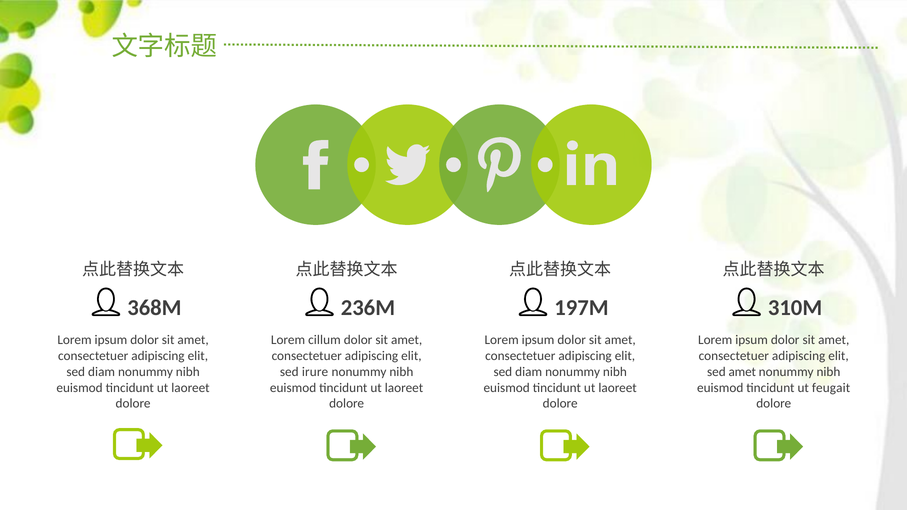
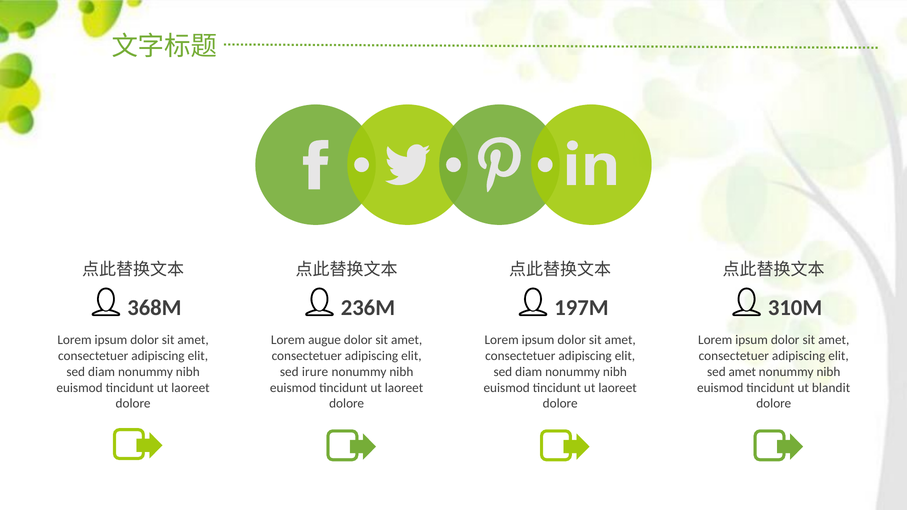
cillum: cillum -> augue
feugait: feugait -> blandit
